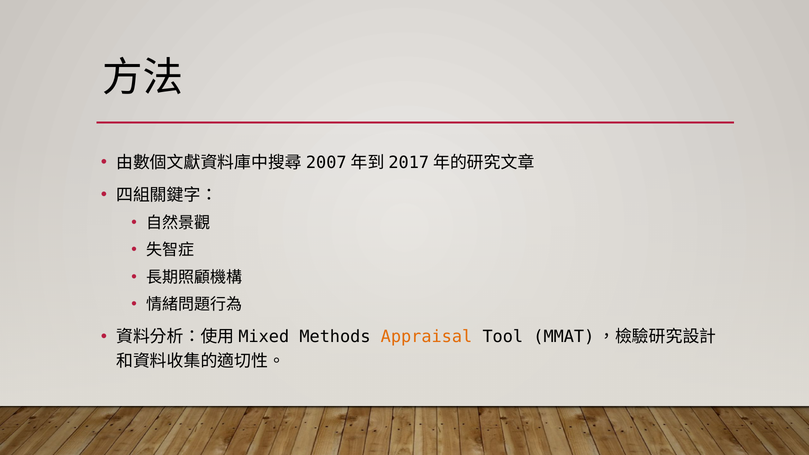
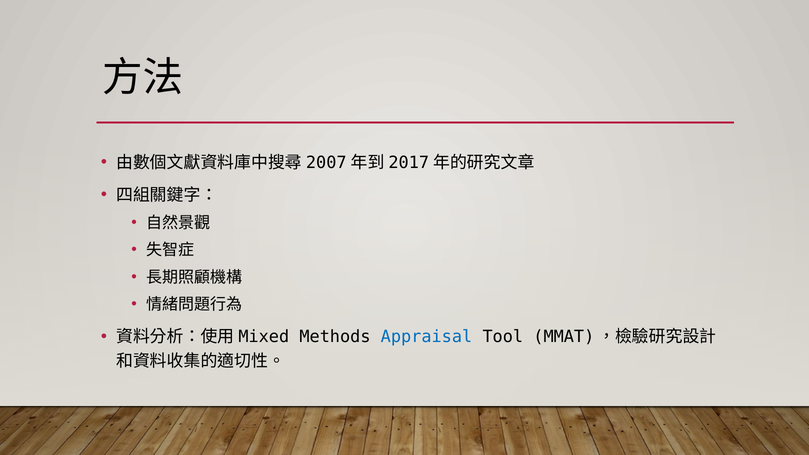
Appraisal colour: orange -> blue
